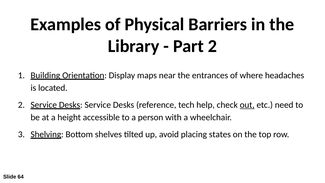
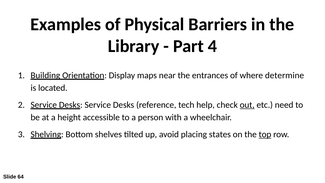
Part 2: 2 -> 4
headaches: headaches -> determine
top underline: none -> present
